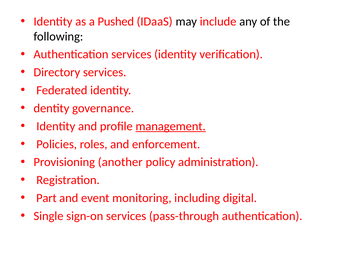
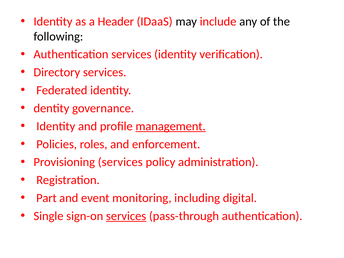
Pushed: Pushed -> Header
Provisioning another: another -> services
services at (126, 216) underline: none -> present
